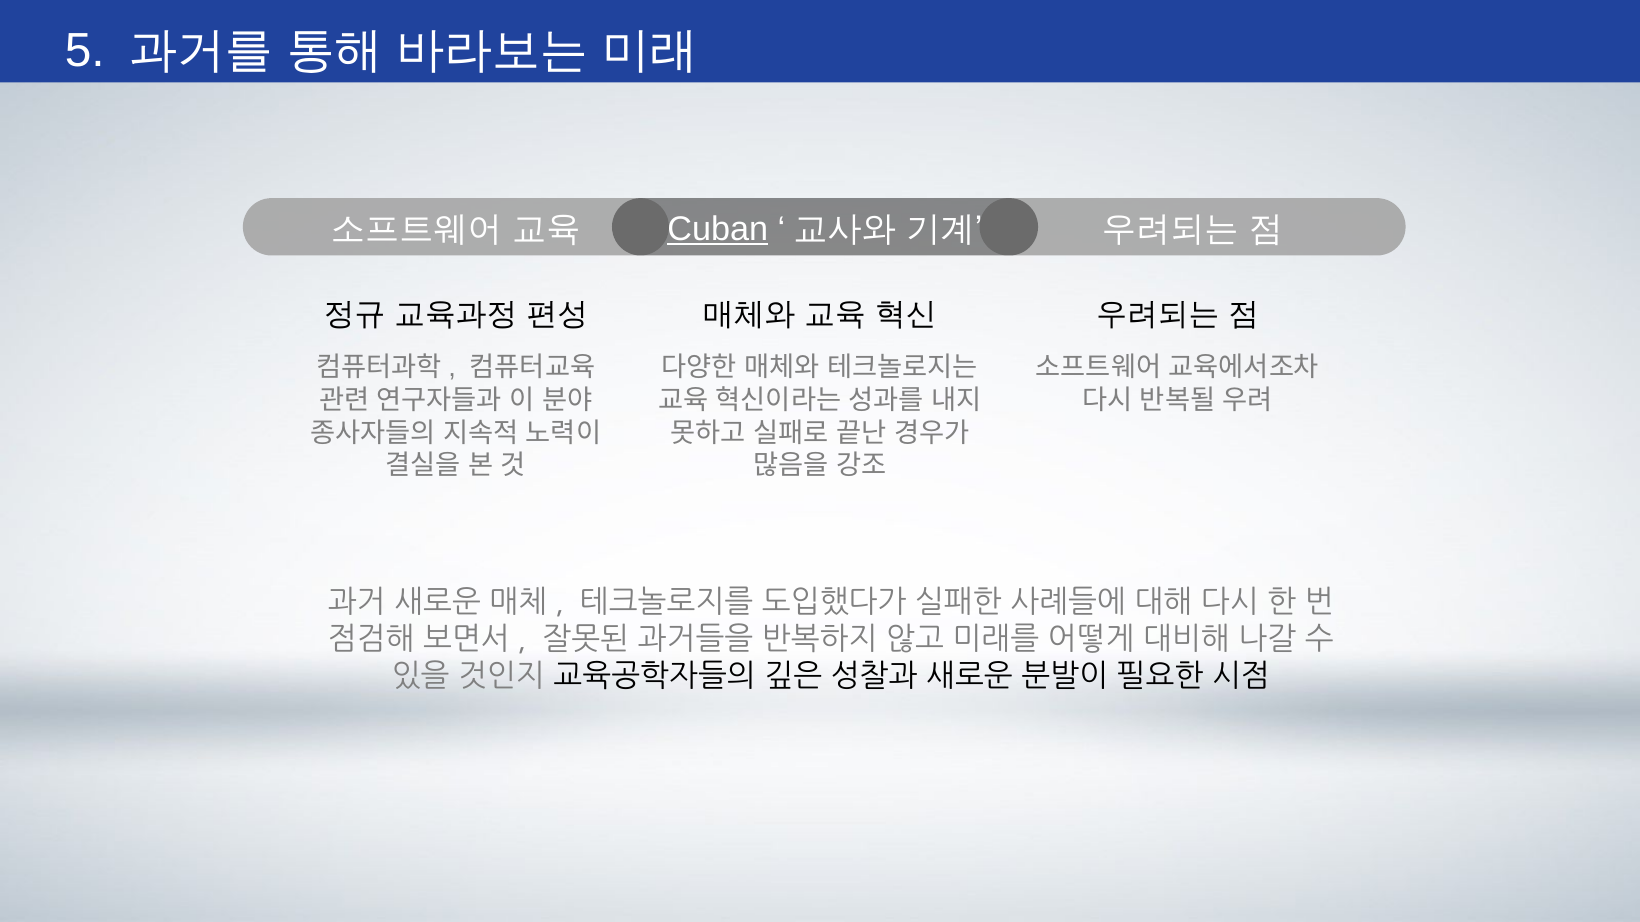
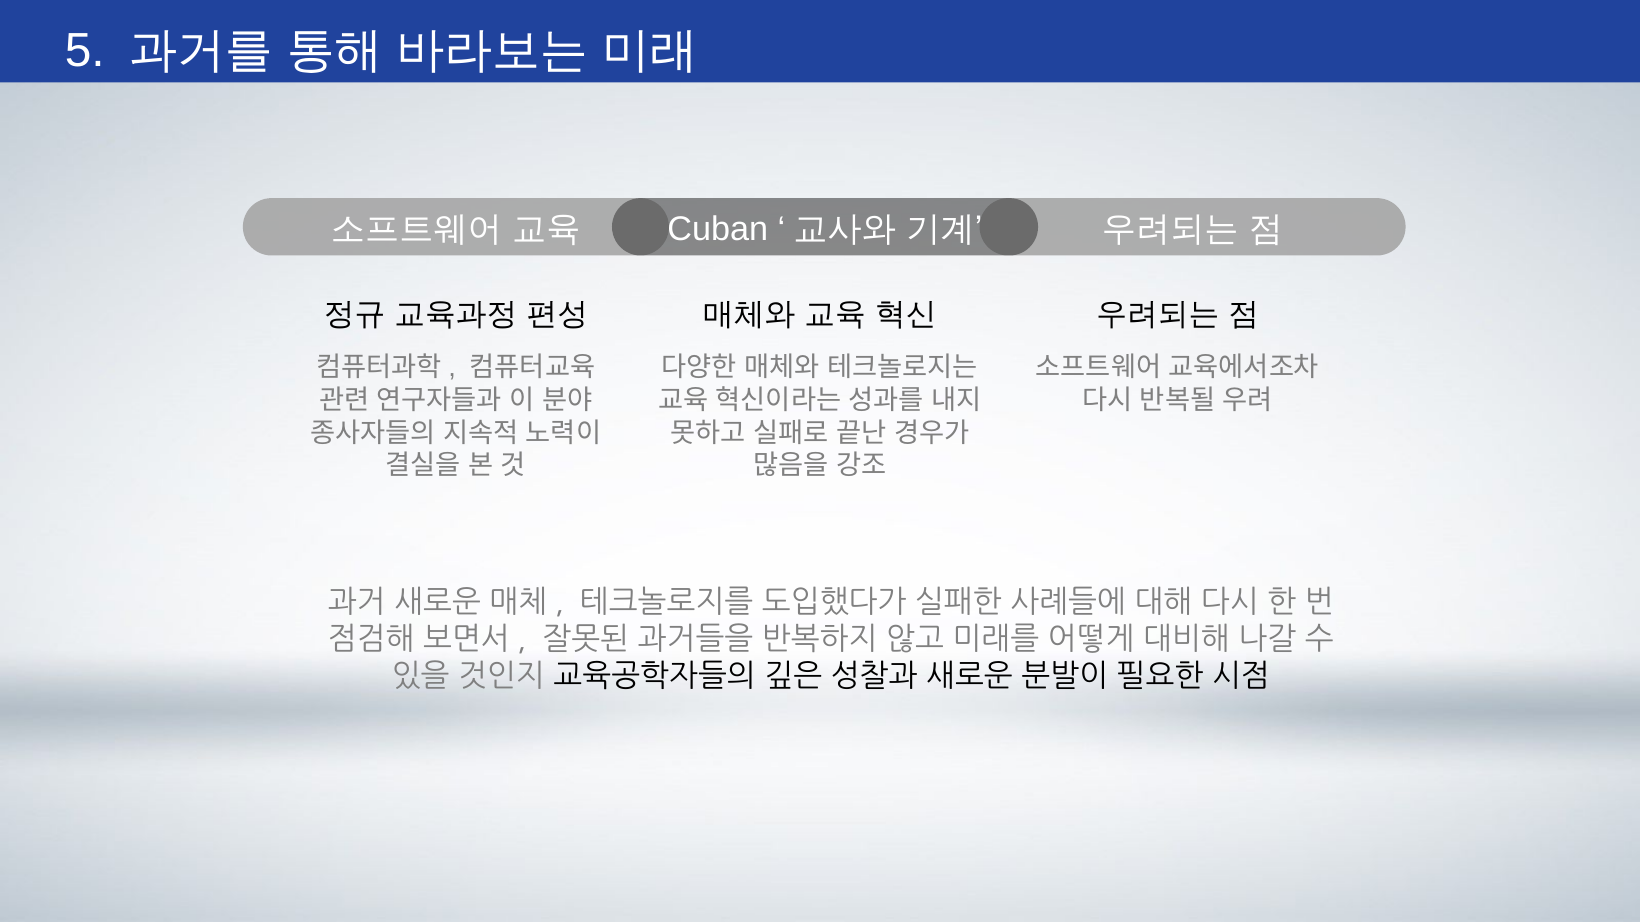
Cuban underline: present -> none
